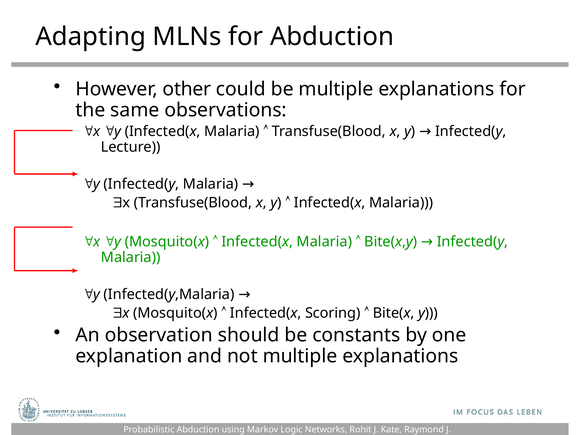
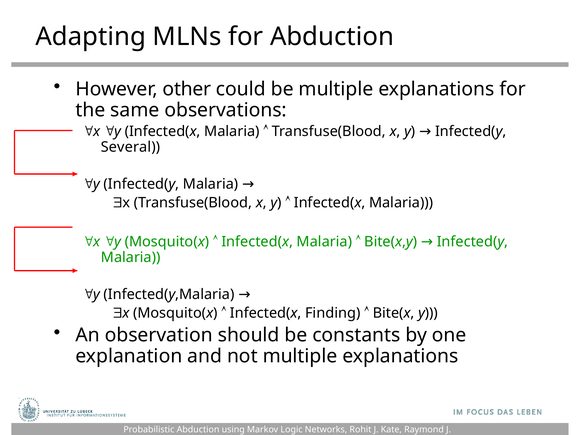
Lecture: Lecture -> Several
Scoring: Scoring -> Finding
